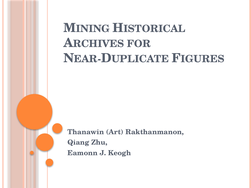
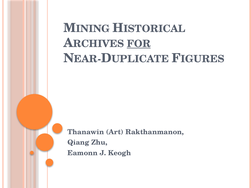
FOR underline: none -> present
